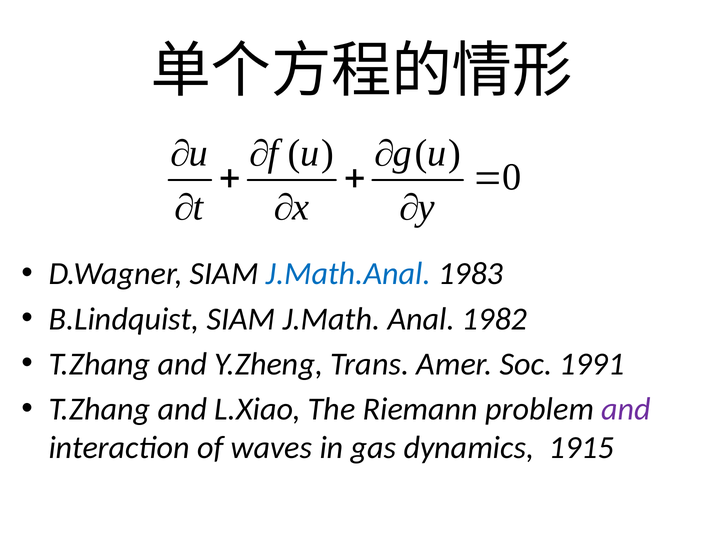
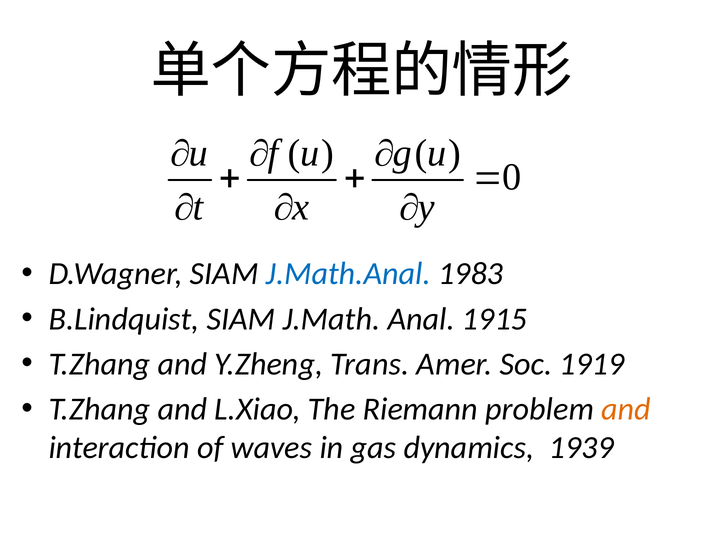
1982: 1982 -> 1915
1991: 1991 -> 1919
and at (626, 409) colour: purple -> orange
1915: 1915 -> 1939
